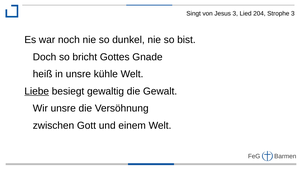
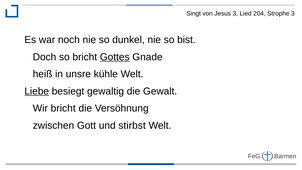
Gottes underline: none -> present
Wir unsre: unsre -> bricht
einem: einem -> stirbst
